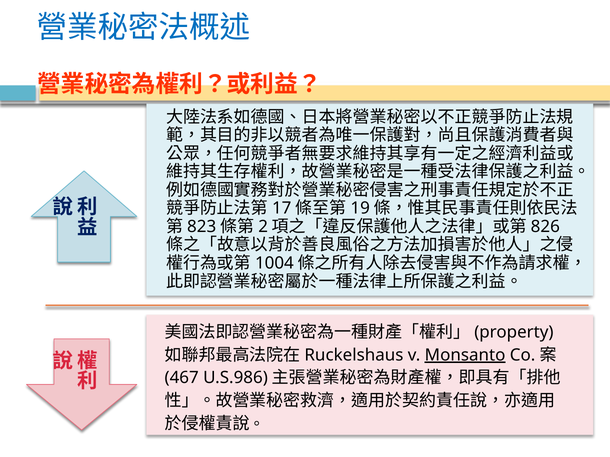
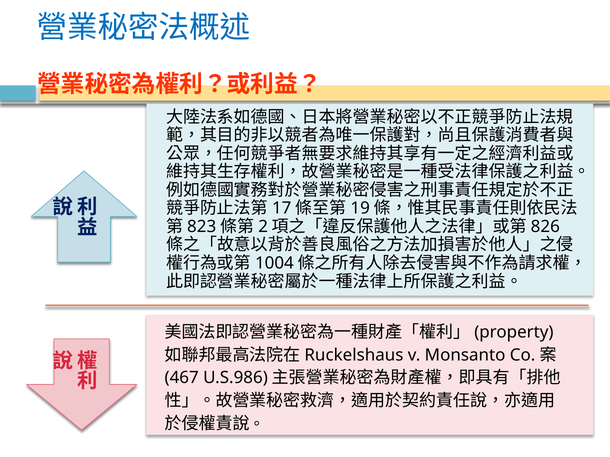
Monsanto underline: present -> none
